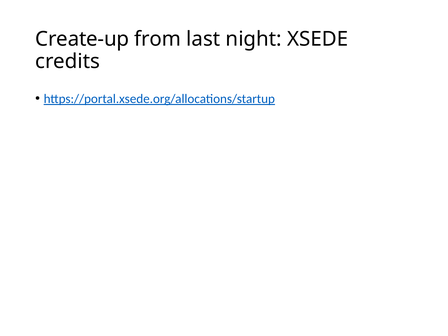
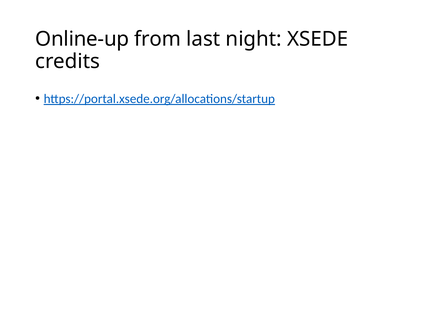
Create-up: Create-up -> Online-up
